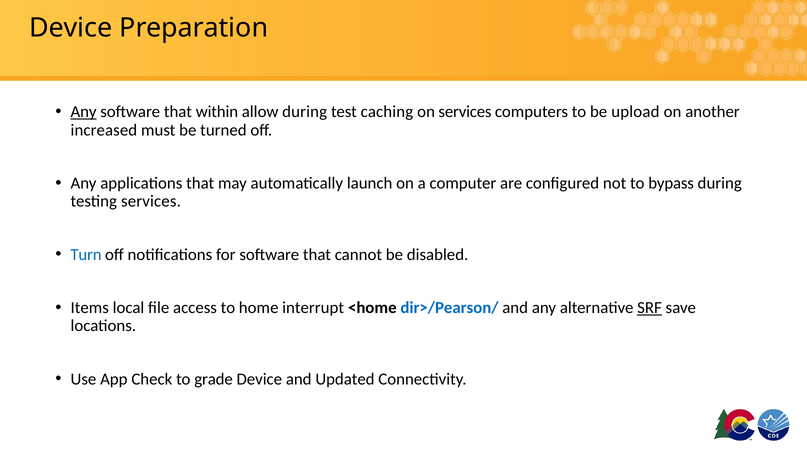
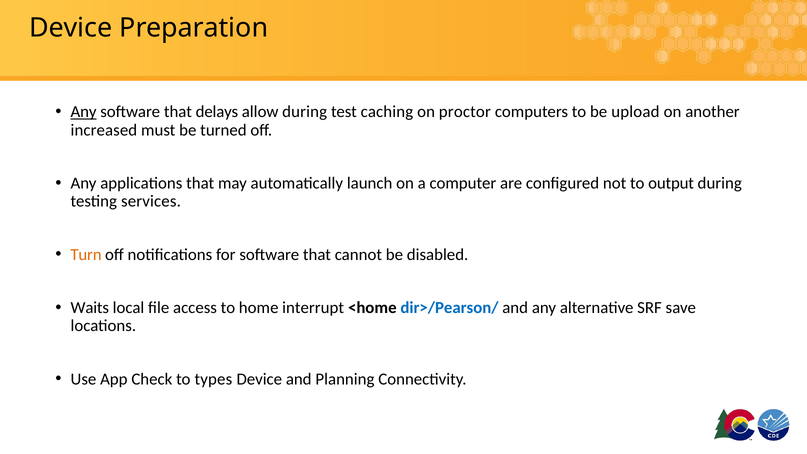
within: within -> delays
on services: services -> proctor
bypass: bypass -> output
Turn colour: blue -> orange
Items: Items -> Waits
SRF underline: present -> none
grade: grade -> types
Updated: Updated -> Planning
